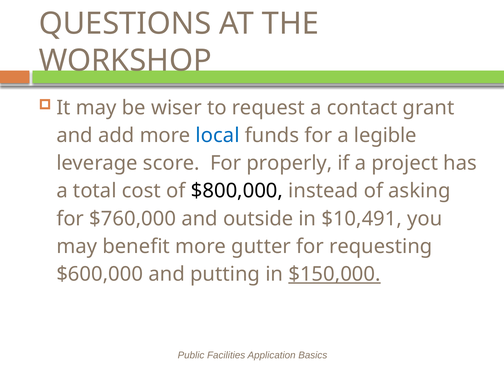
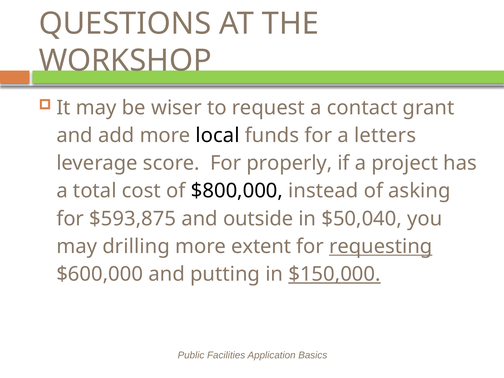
local colour: blue -> black
legible: legible -> letters
$760,000: $760,000 -> $593,875
$10,491: $10,491 -> $50,040
benefit: benefit -> drilling
gutter: gutter -> extent
requesting underline: none -> present
